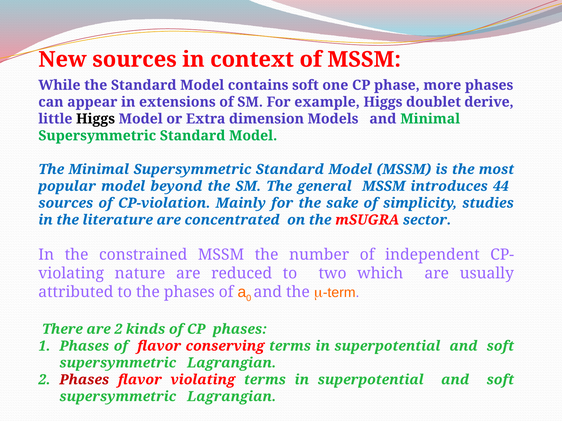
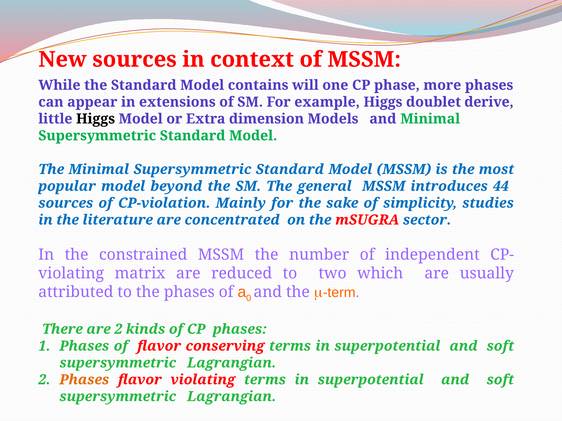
contains soft: soft -> will
nature: nature -> matrix
Phases at (84, 380) colour: red -> orange
